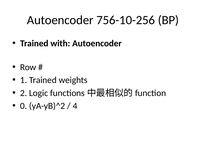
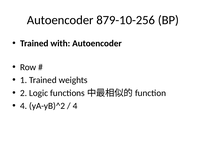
756-10-256: 756-10-256 -> 879-10-256
0 at (24, 105): 0 -> 4
